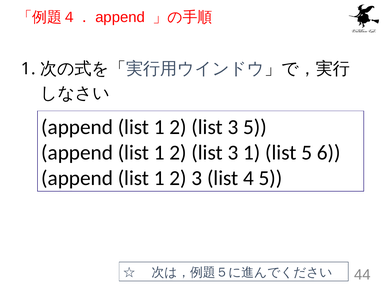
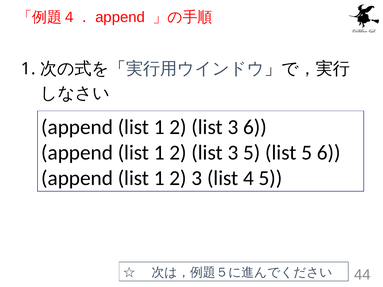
3 5: 5 -> 6
3 1: 1 -> 5
